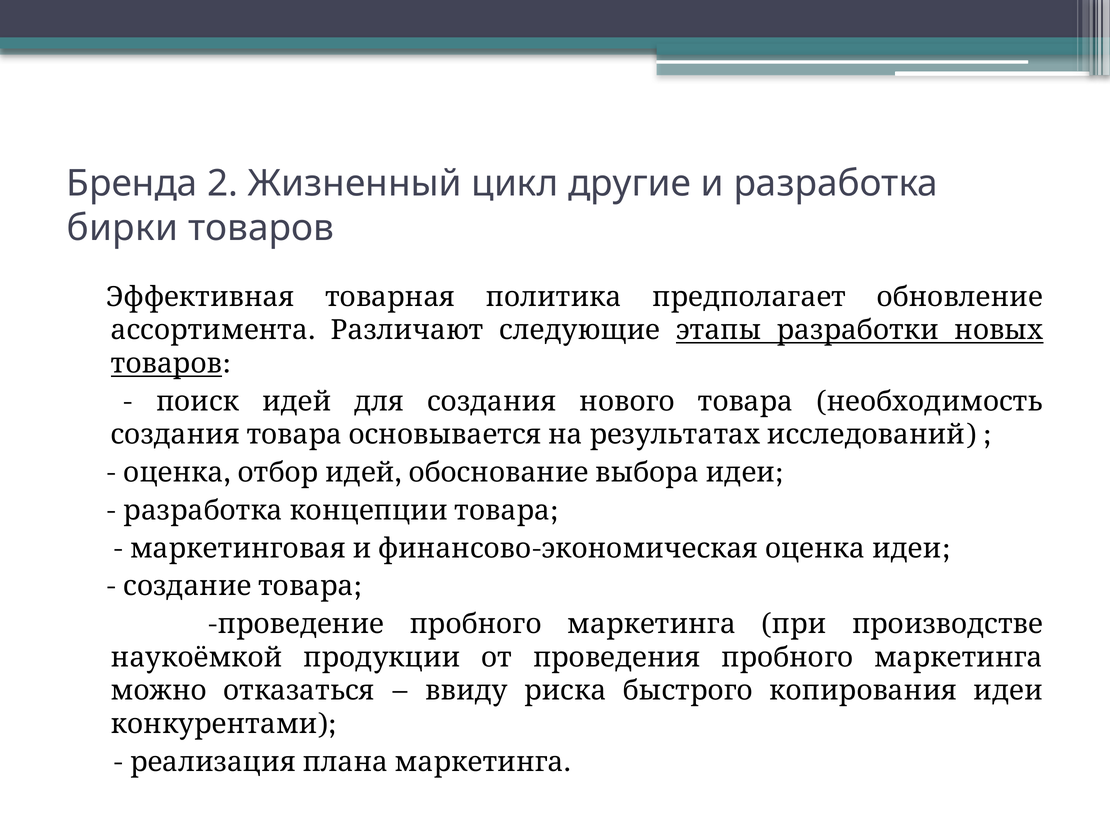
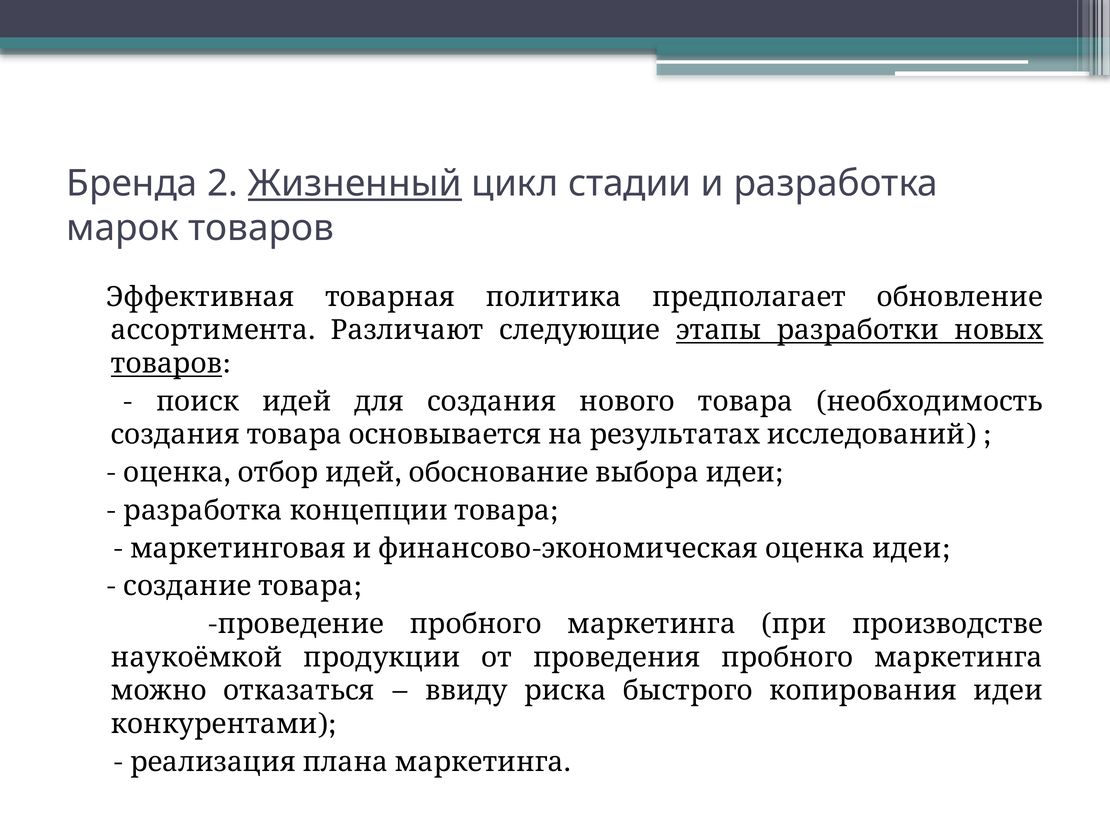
Жизненный underline: none -> present
другие: другие -> стадии
бирки: бирки -> марок
